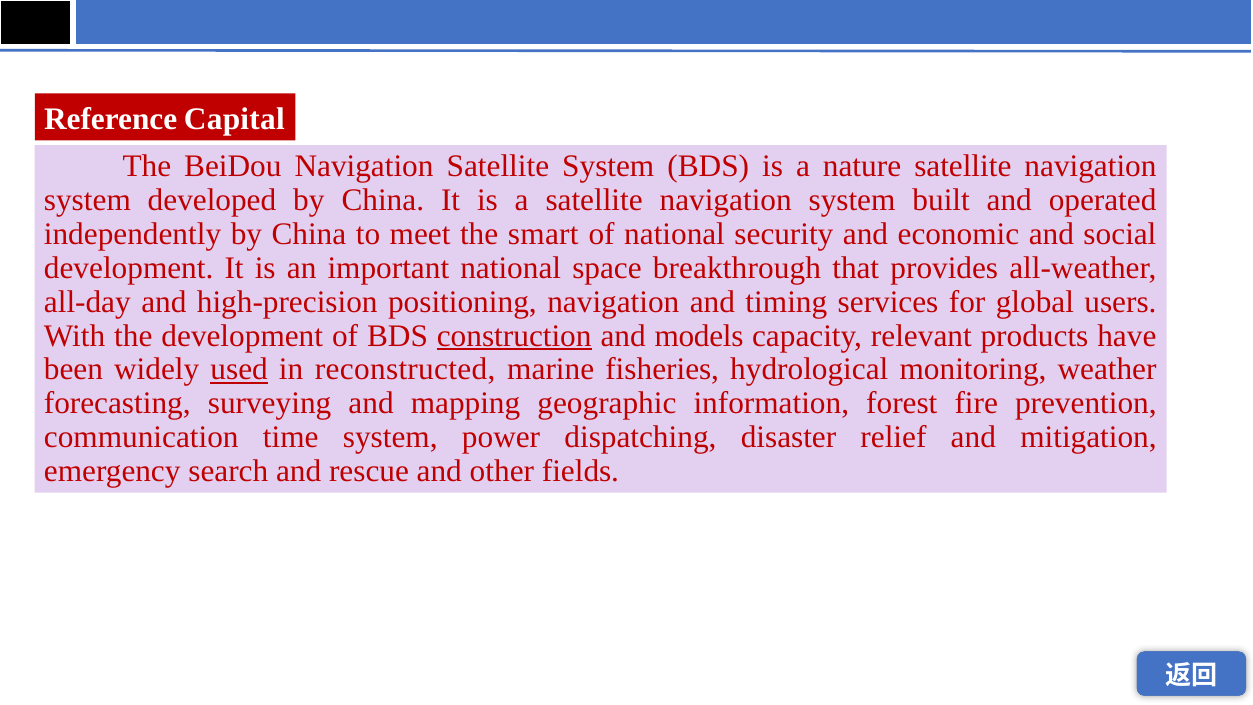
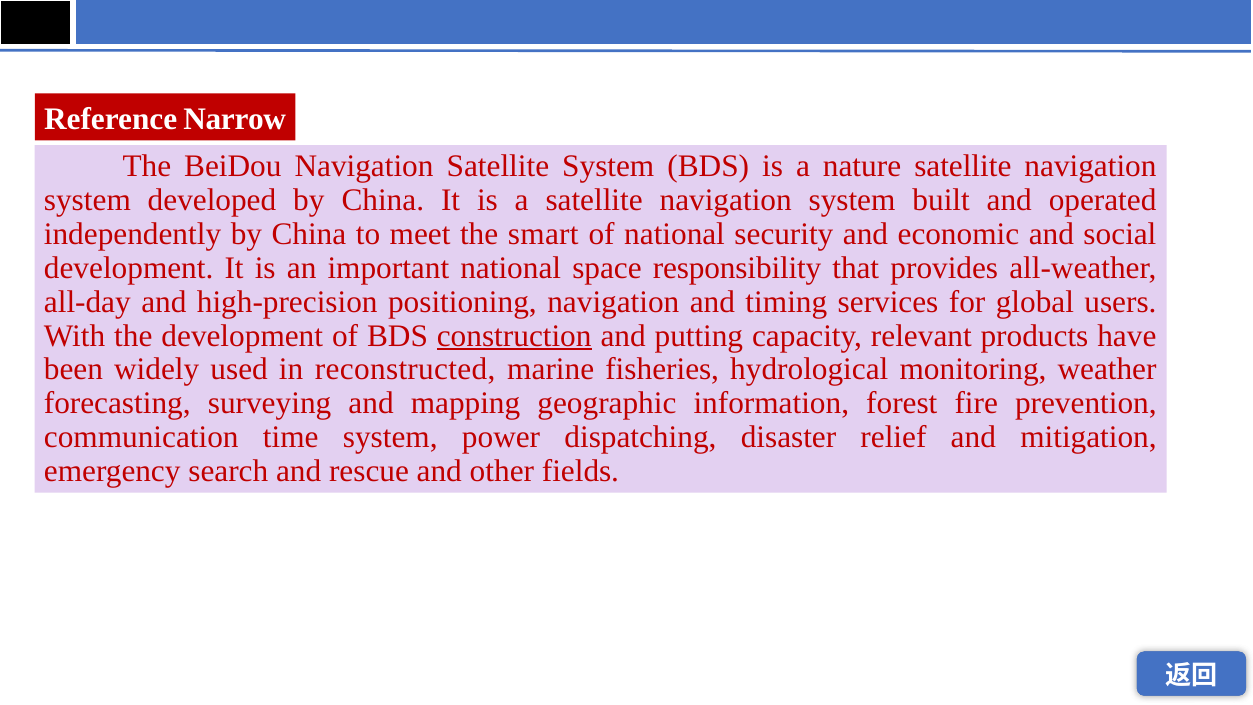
Capital: Capital -> Narrow
breakthrough: breakthrough -> responsibility
models: models -> putting
used underline: present -> none
